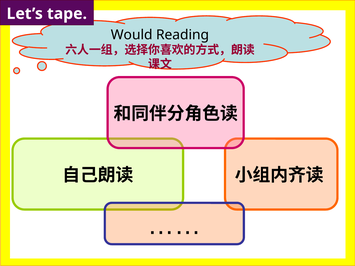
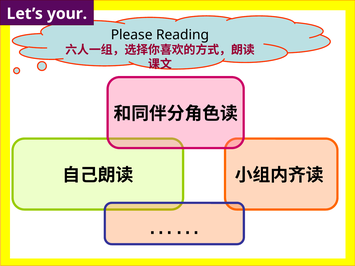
tape: tape -> your
Would: Would -> Please
